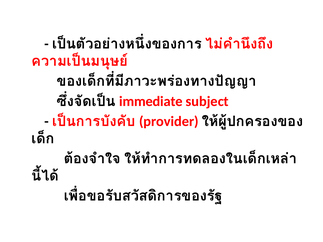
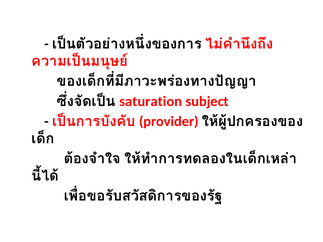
immediate: immediate -> saturation
